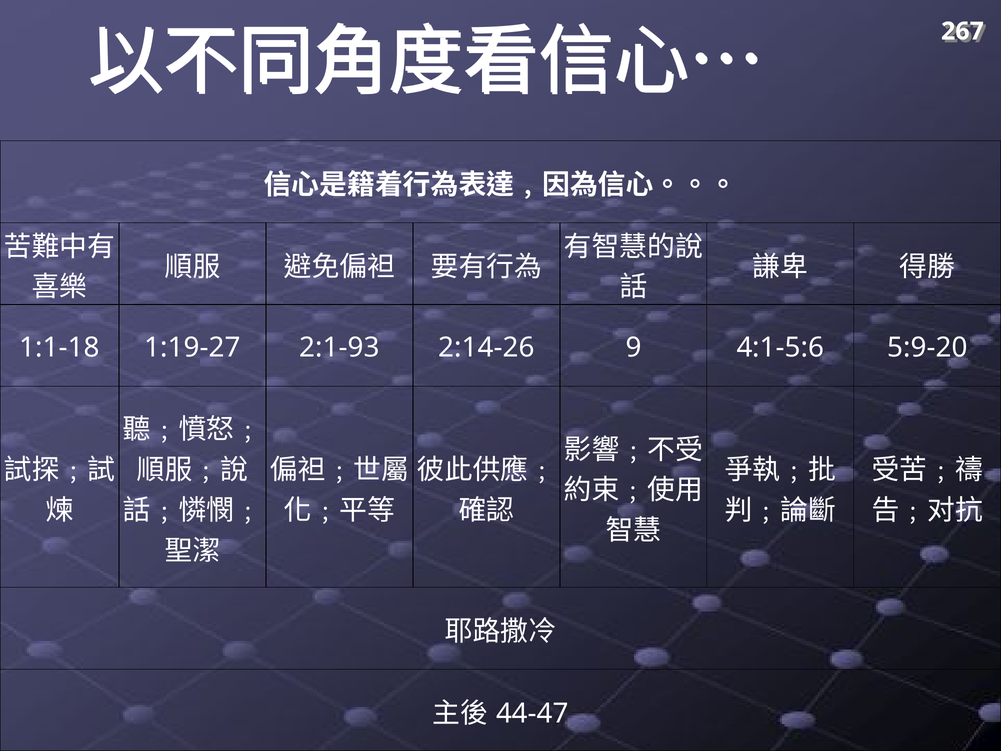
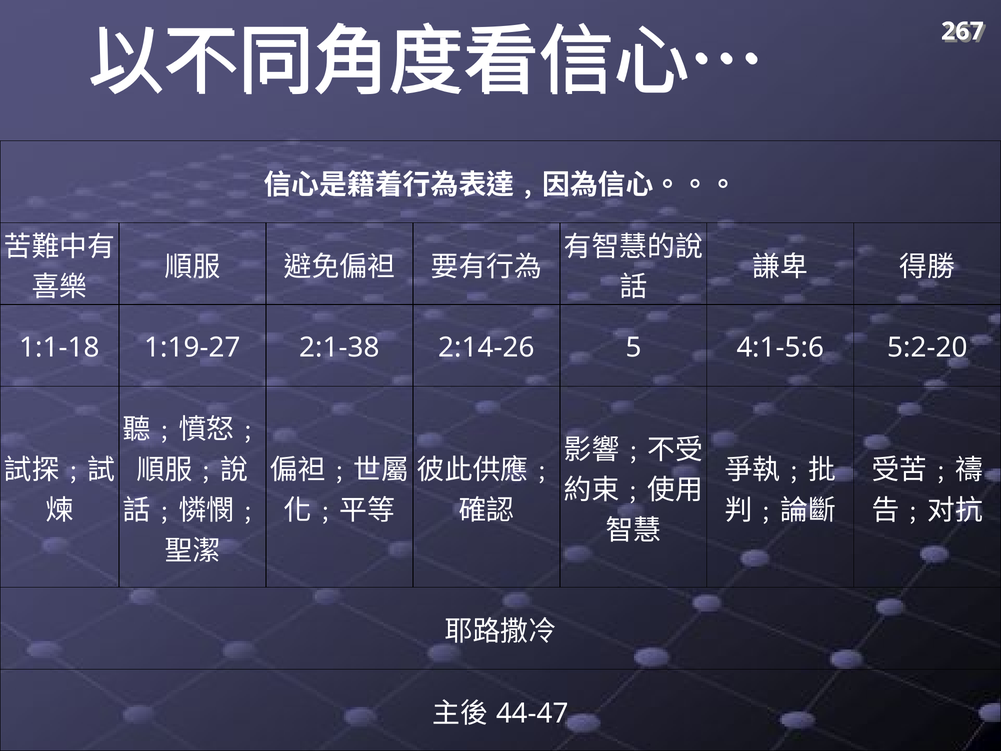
2:1-93: 2:1-93 -> 2:1-38
9: 9 -> 5
5:9-20: 5:9-20 -> 5:2-20
